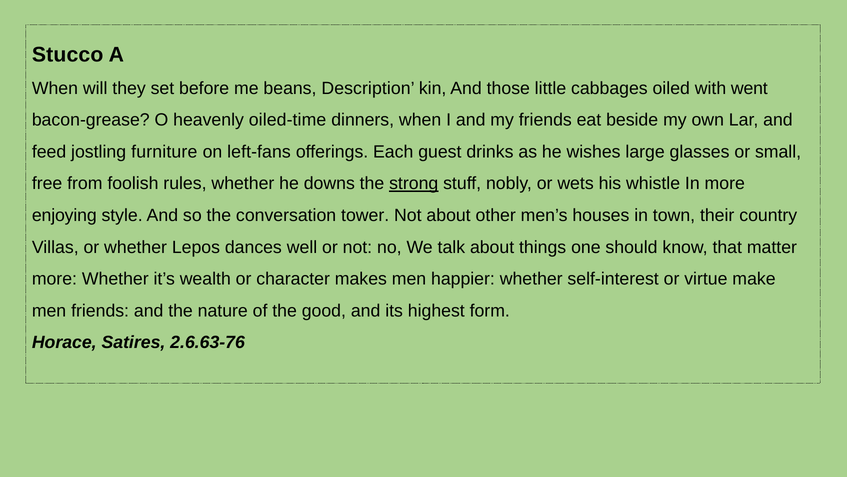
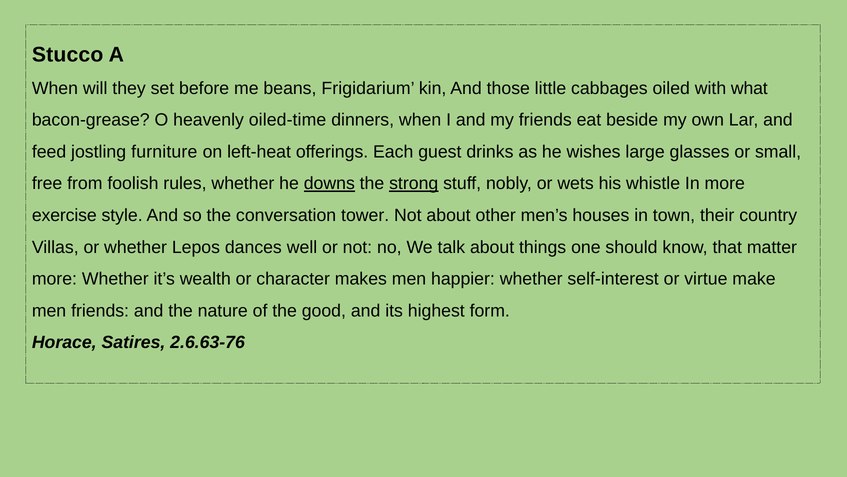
Description: Description -> Frigidarium
went: went -> what
left-fans: left-fans -> left-heat
downs underline: none -> present
enjoying: enjoying -> exercise
